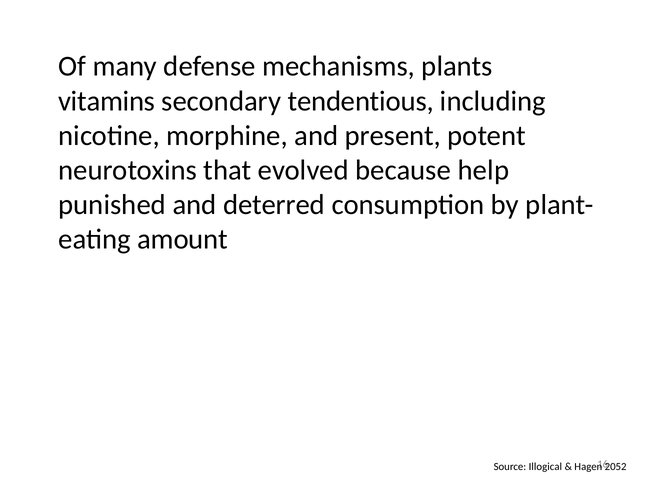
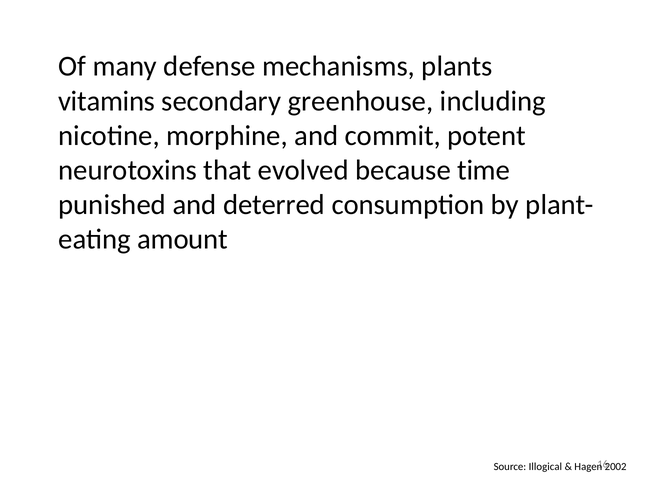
tendentious: tendentious -> greenhouse
present: present -> commit
help: help -> time
2052: 2052 -> 2002
